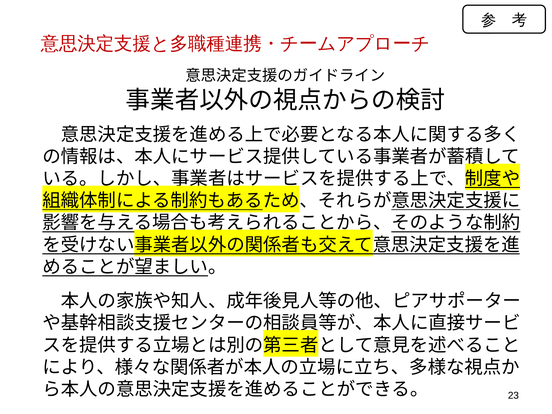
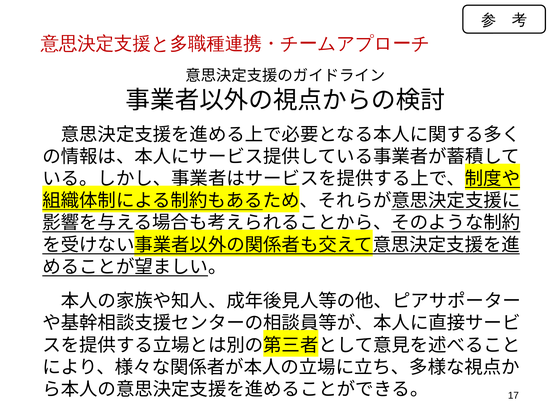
23: 23 -> 17
